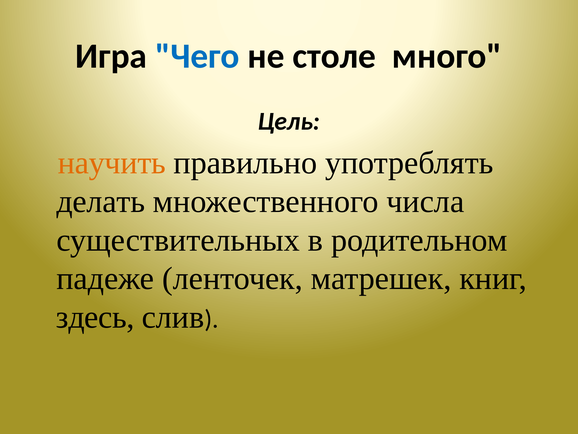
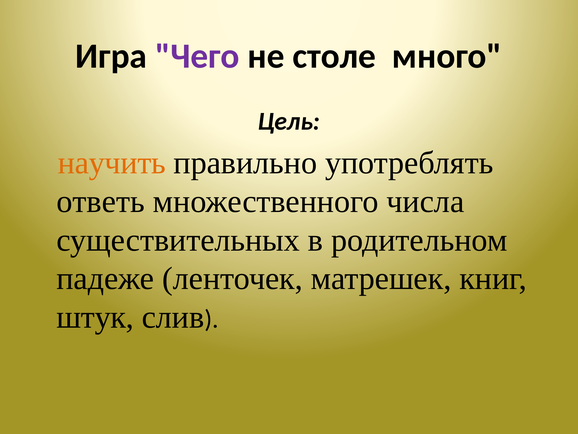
Чего colour: blue -> purple
делать: делать -> ответь
здесь: здесь -> штук
